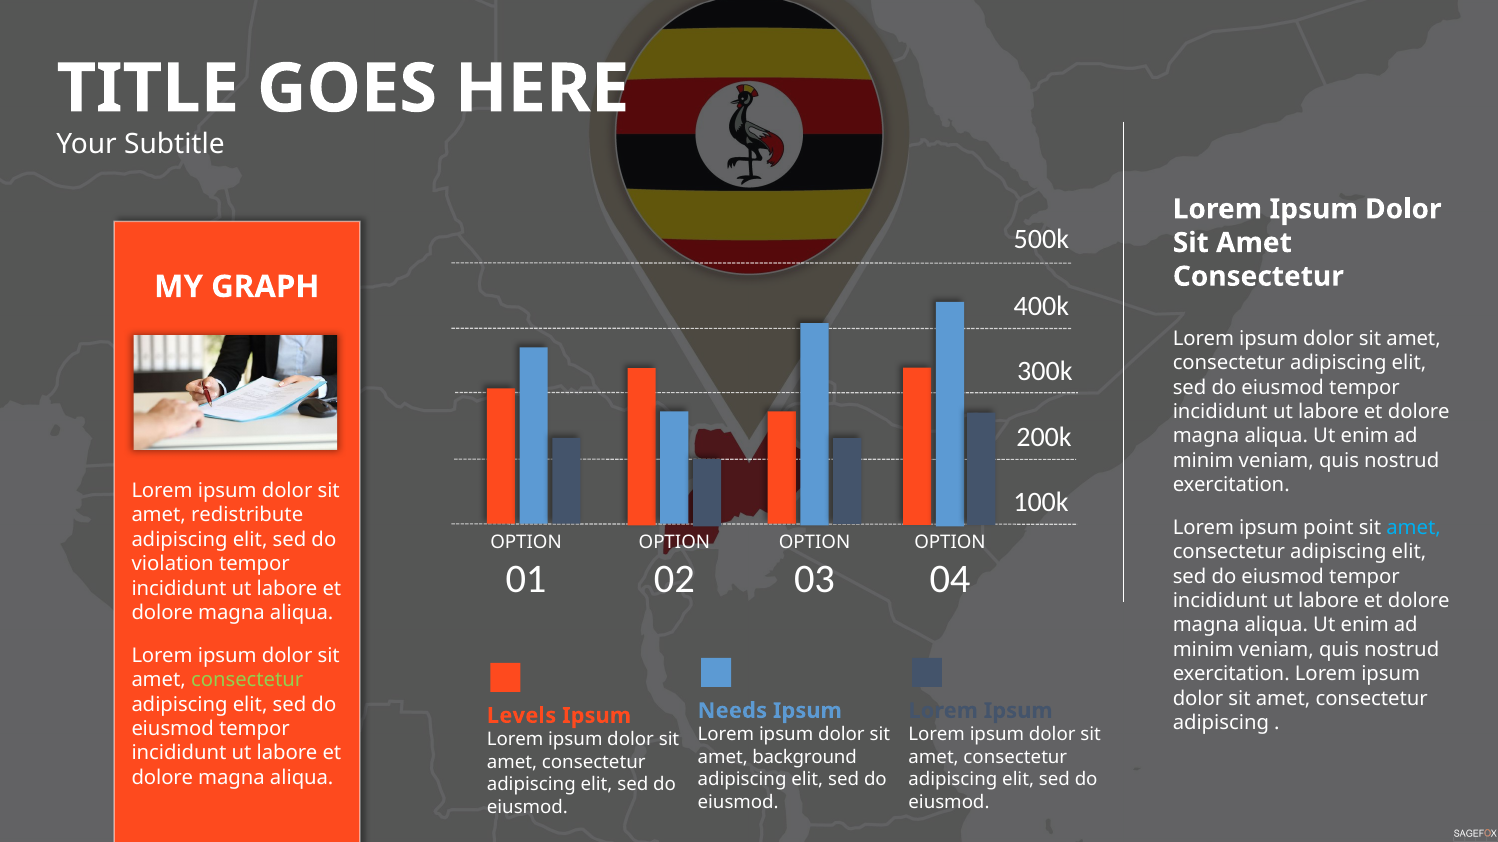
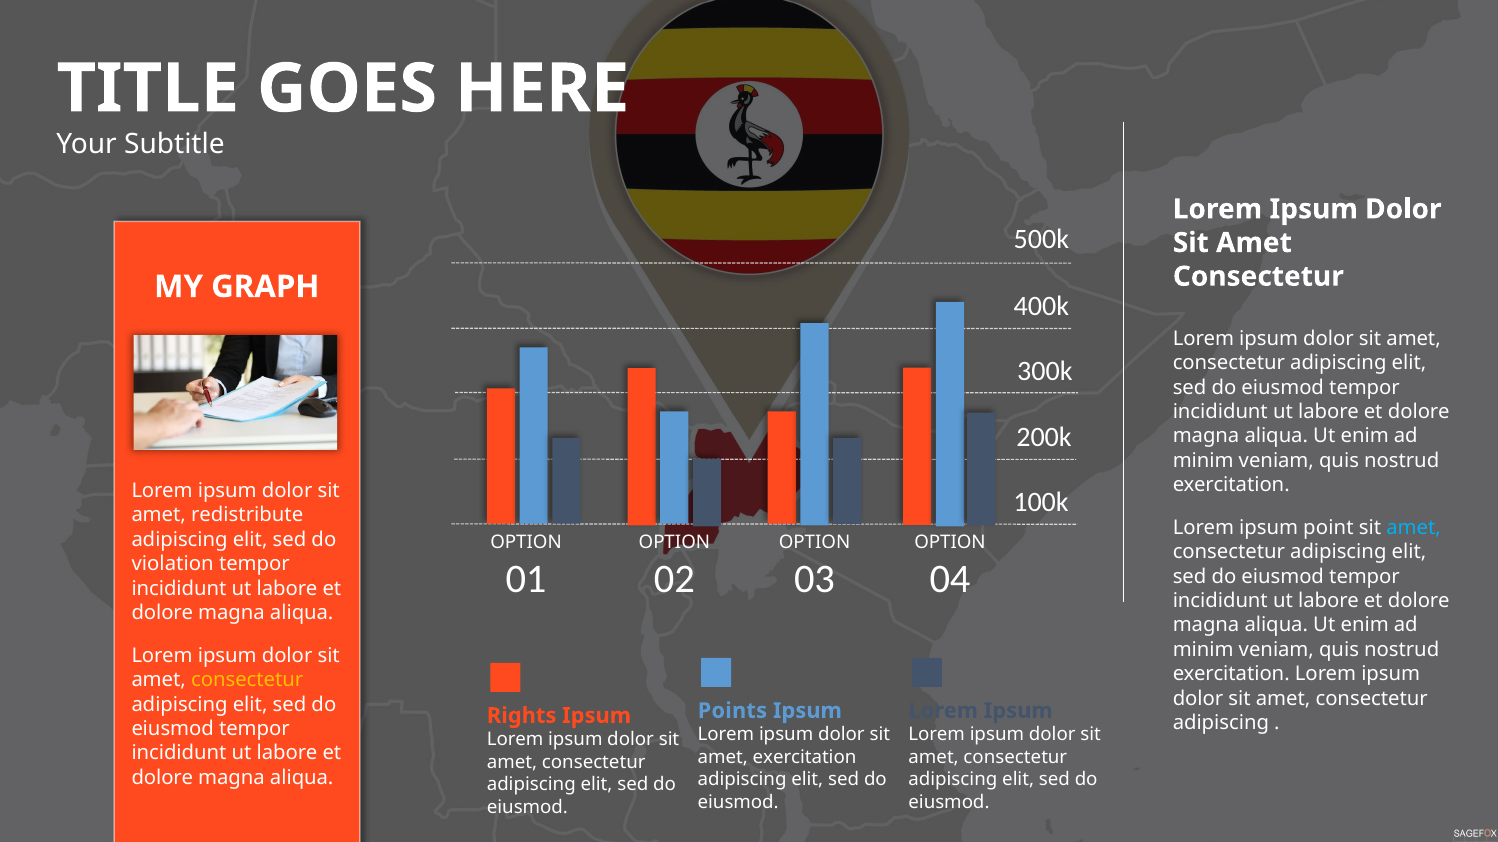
consectetur at (247, 681) colour: light green -> yellow
Needs: Needs -> Points
Levels: Levels -> Rights
amet background: background -> exercitation
